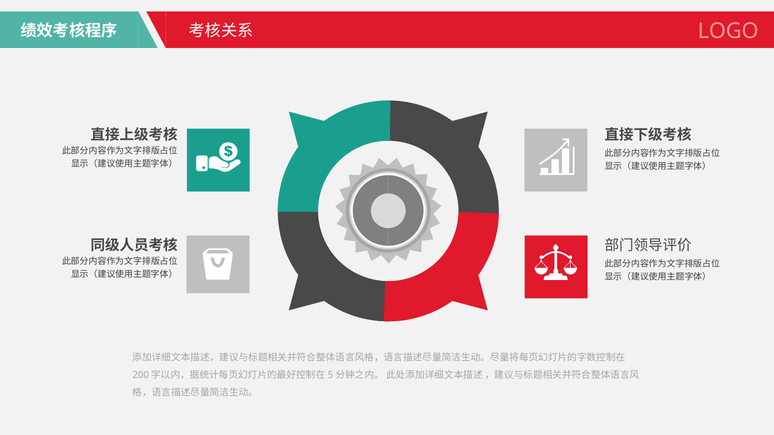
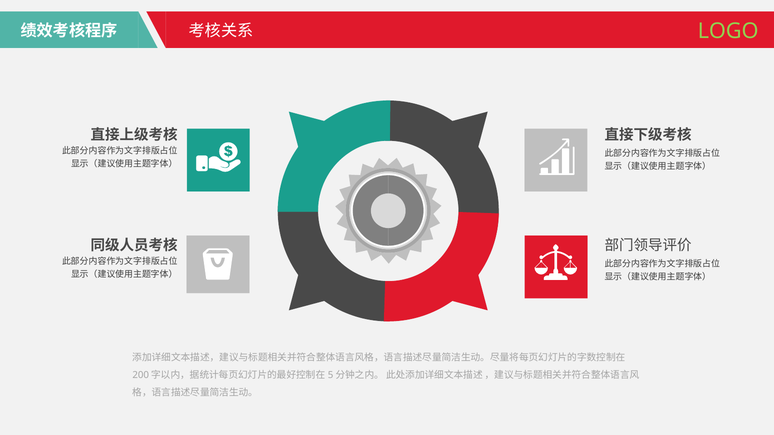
LOGO colour: pink -> light green
